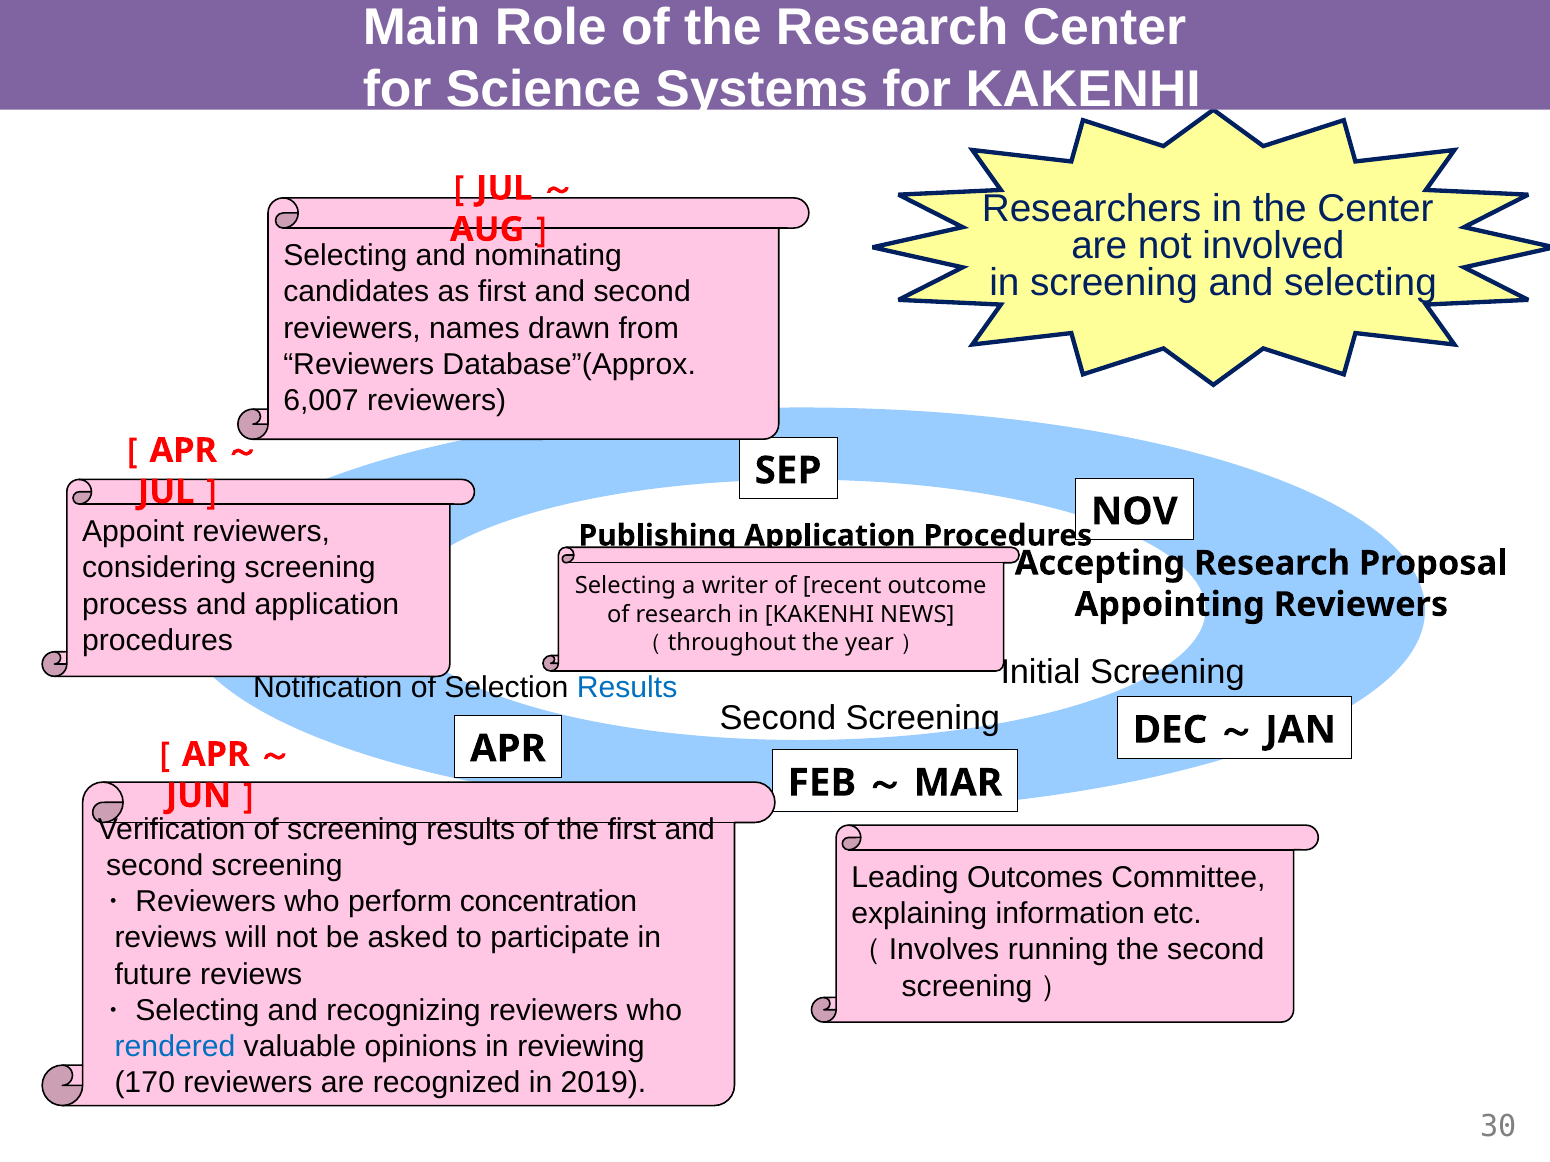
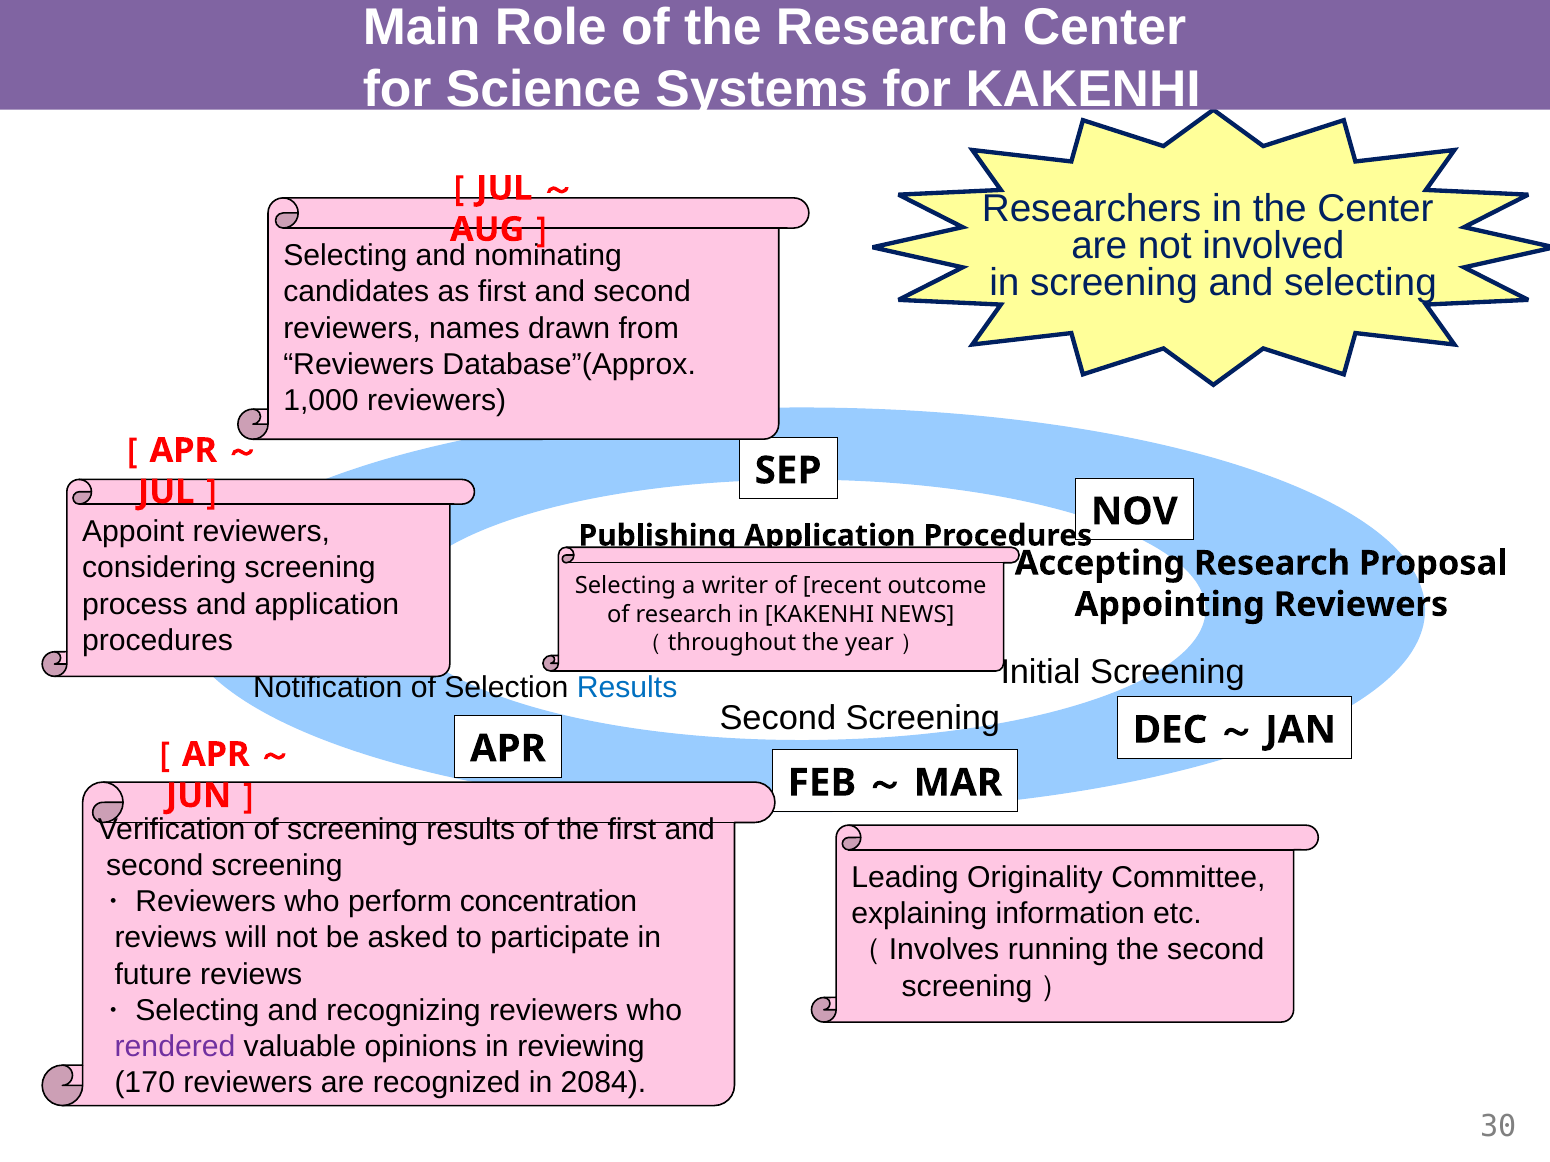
6,007: 6,007 -> 1,000
Outcomes: Outcomes -> Originality
rendered colour: blue -> purple
2019: 2019 -> 2084
